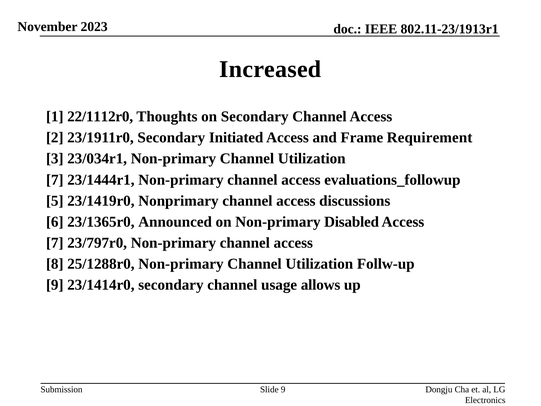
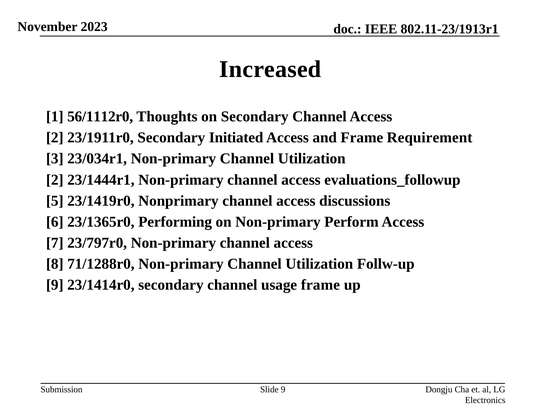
22/1112r0: 22/1112r0 -> 56/1112r0
7 at (55, 180): 7 -> 2
Announced: Announced -> Performing
Disabled: Disabled -> Perform
25/1288r0: 25/1288r0 -> 71/1288r0
usage allows: allows -> frame
